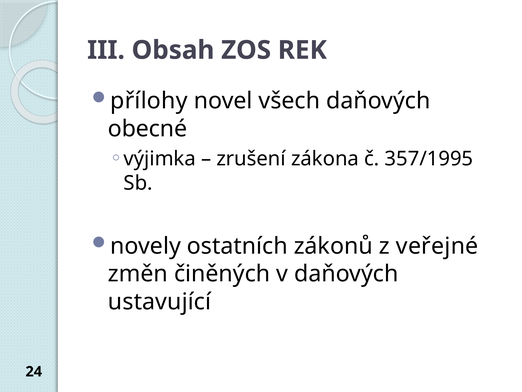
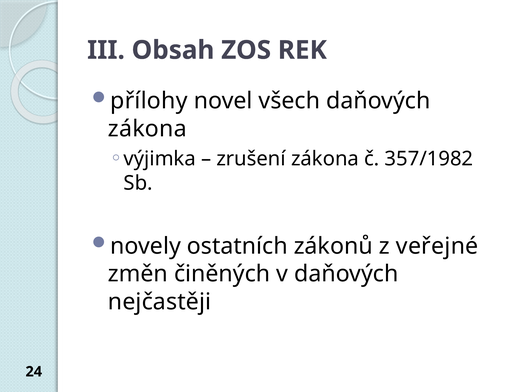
obecné at (148, 129): obecné -> zákona
357/1995: 357/1995 -> 357/1982
ustavující: ustavující -> nejčastěji
